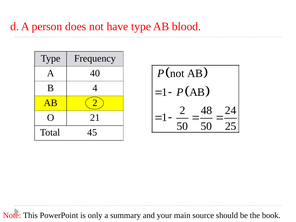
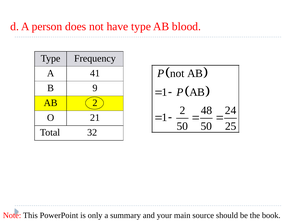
40: 40 -> 41
4: 4 -> 9
45: 45 -> 32
